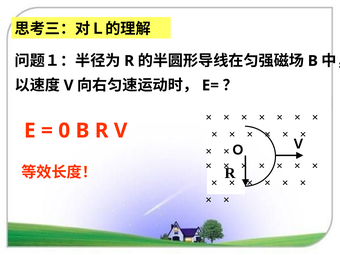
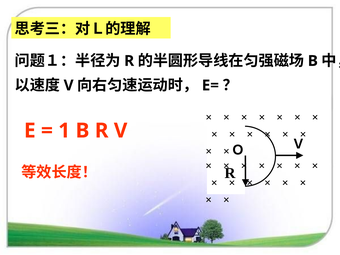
0: 0 -> 1
